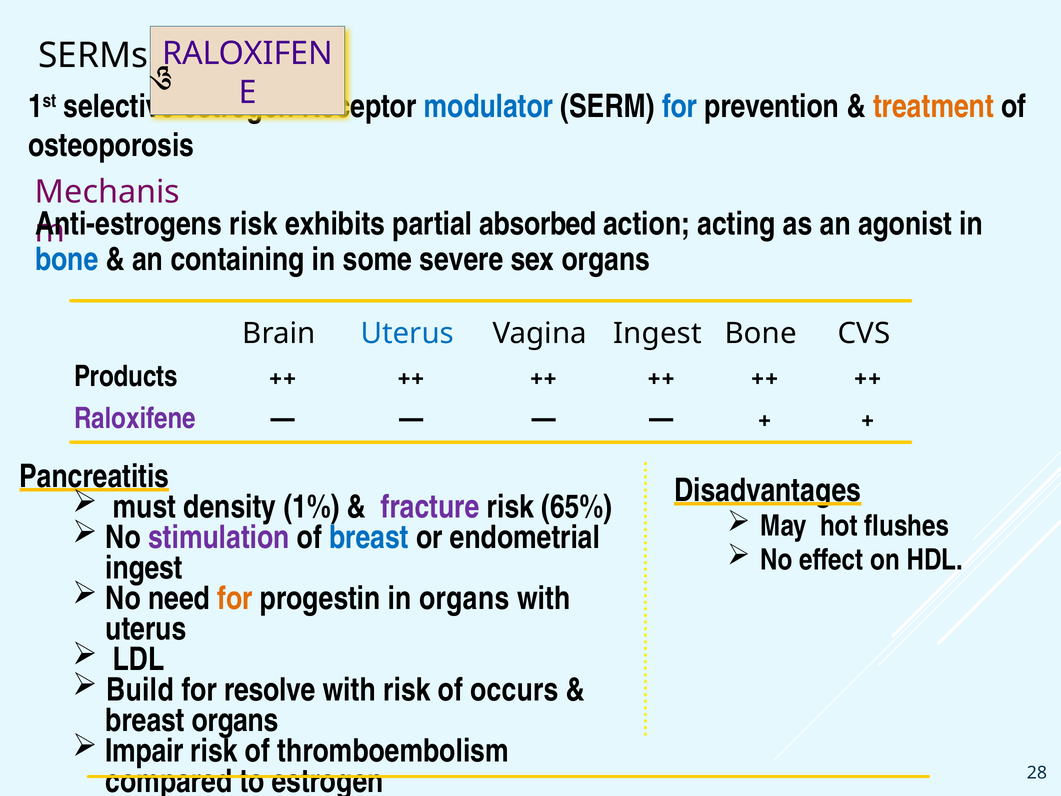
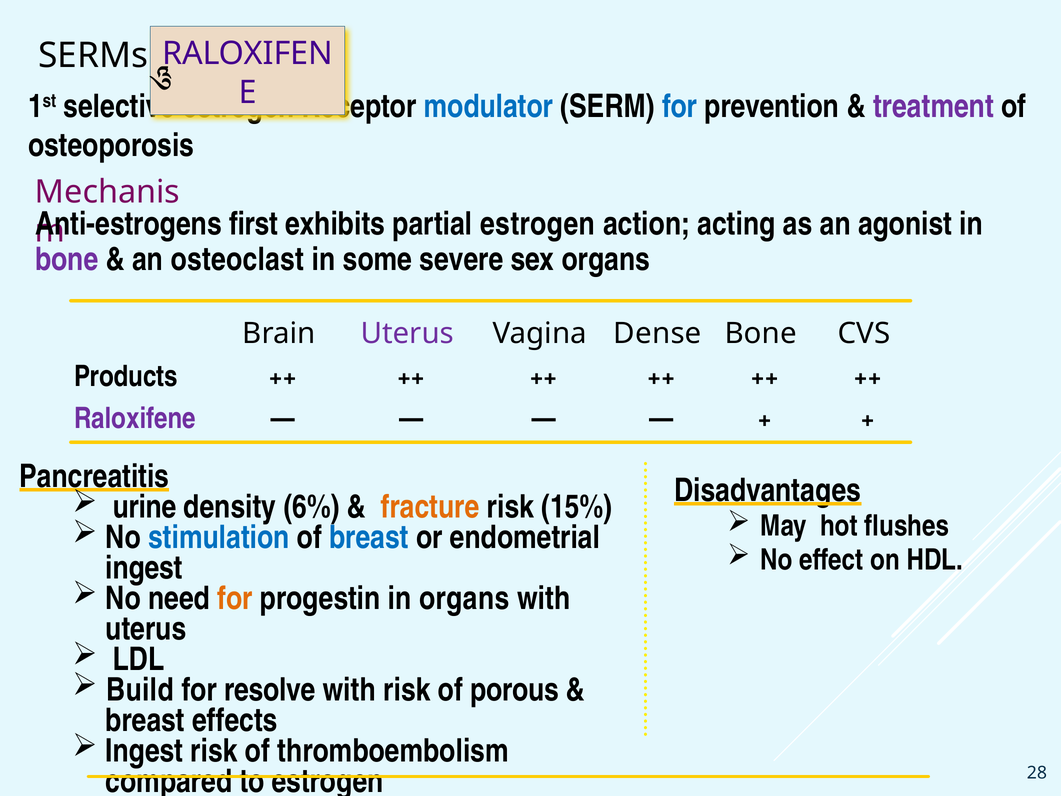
treatment colour: orange -> purple
risk at (253, 224): risk -> first
partial absorbed: absorbed -> estrogen
bone at (67, 260) colour: blue -> purple
containing: containing -> osteoclast
Uterus at (407, 334) colour: blue -> purple
Vagina Ingest: Ingest -> Dense
must: must -> urine
1%: 1% -> 6%
fracture colour: purple -> orange
65%: 65% -> 15%
stimulation colour: purple -> blue
occurs: occurs -> porous
breast organs: organs -> effects
Impair at (144, 751): Impair -> Ingest
